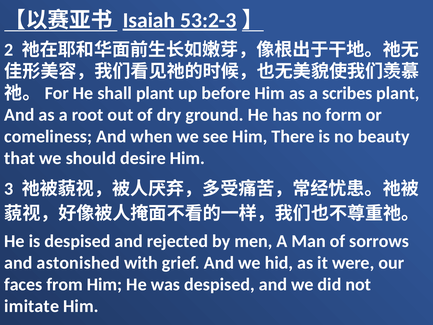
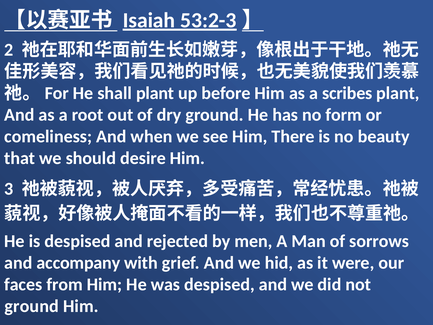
astonished: astonished -> accompany
imitate at (32, 306): imitate -> ground
